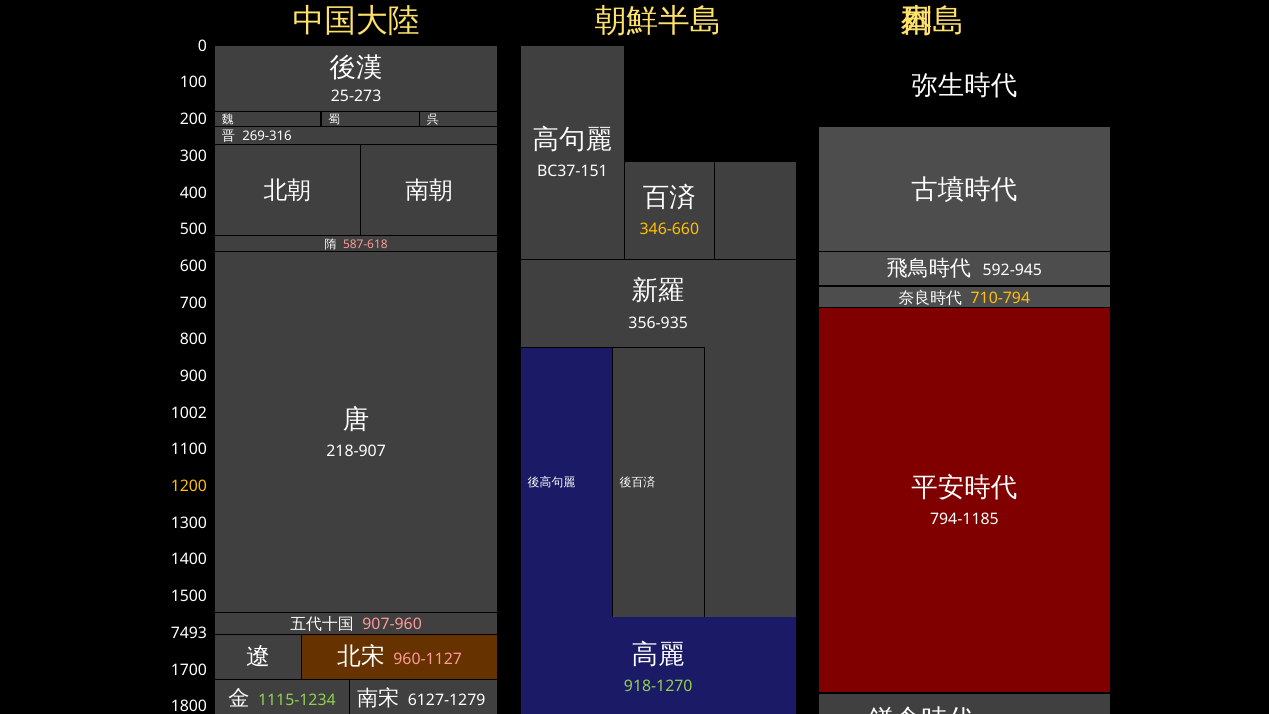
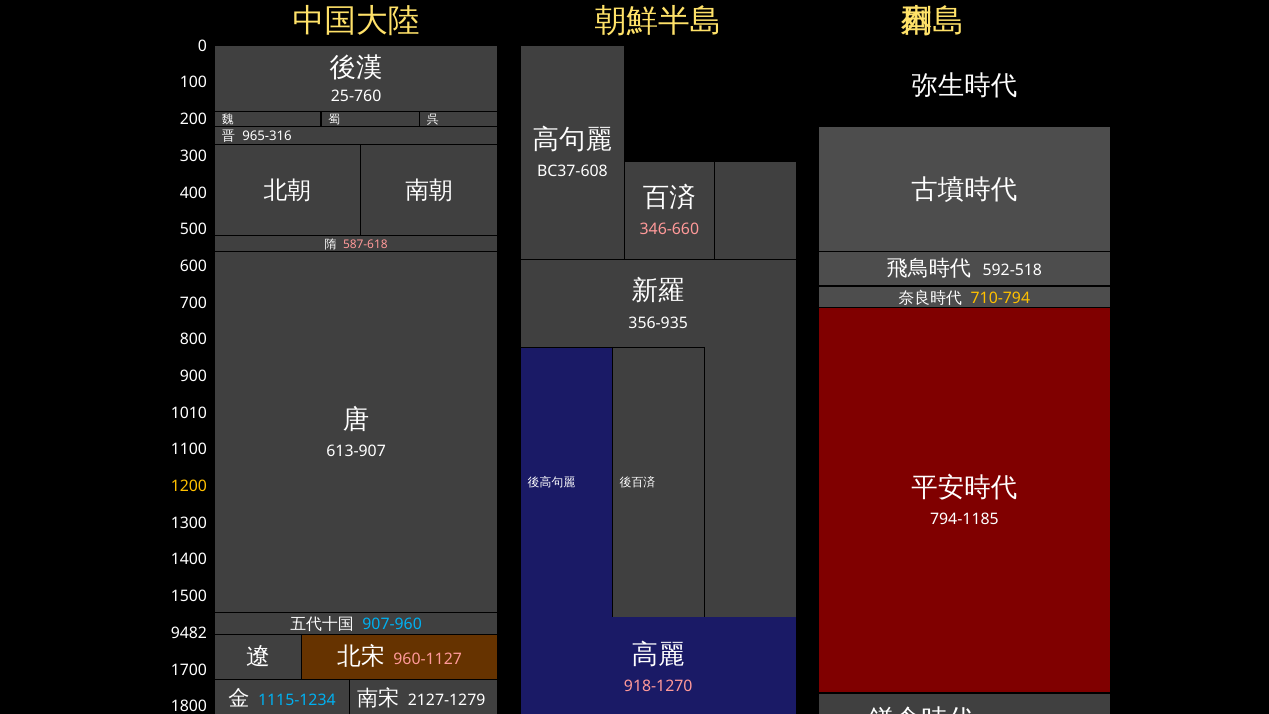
25-273: 25-273 -> 25-760
269-316: 269-316 -> 965-316
BC37-151: BC37-151 -> BC37-608
346-660 colour: yellow -> pink
592-945: 592-945 -> 592-518
1002: 1002 -> 1010
218-907: 218-907 -> 613-907
907-960 colour: pink -> light blue
7493: 7493 -> 9482
918-1270 colour: light green -> pink
1115-1234 colour: light green -> light blue
6127-1279: 6127-1279 -> 2127-1279
